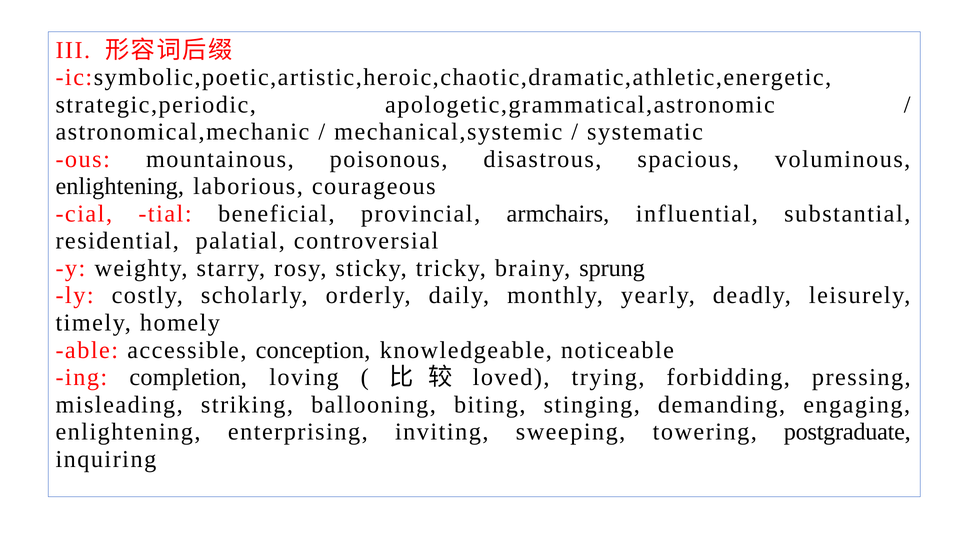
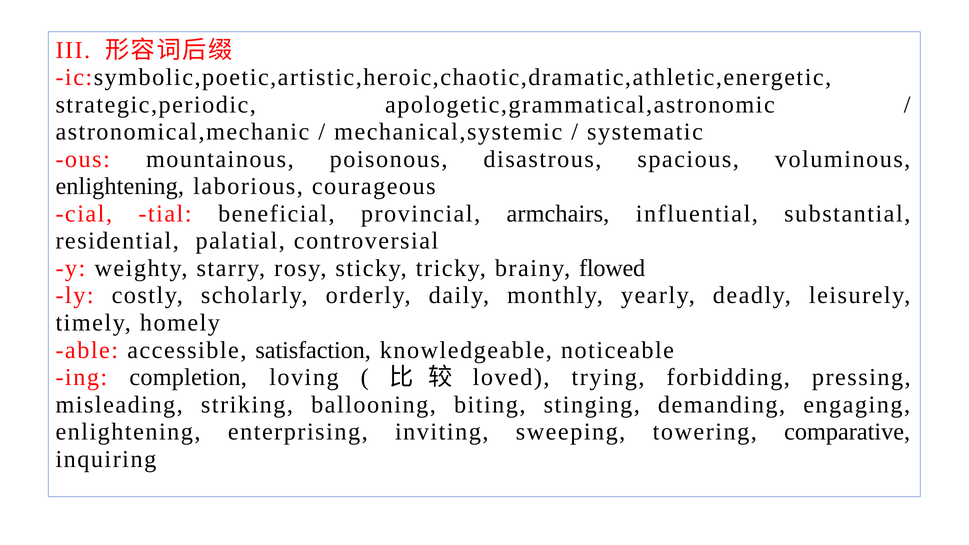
sprung: sprung -> flowed
conception: conception -> satisfaction
postgraduate: postgraduate -> comparative
